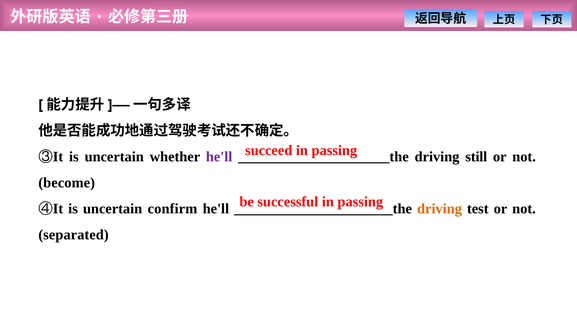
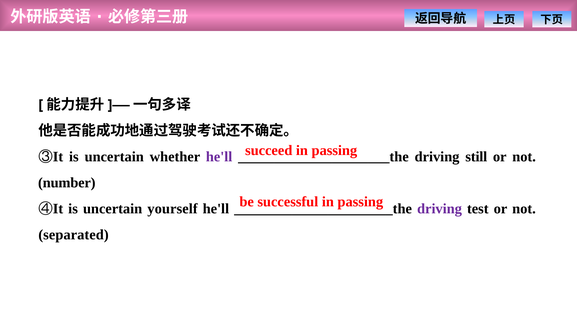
become: become -> number
confirm: confirm -> yourself
driving at (440, 209) colour: orange -> purple
